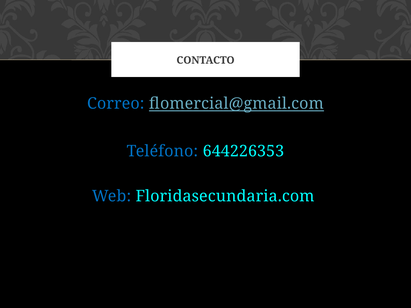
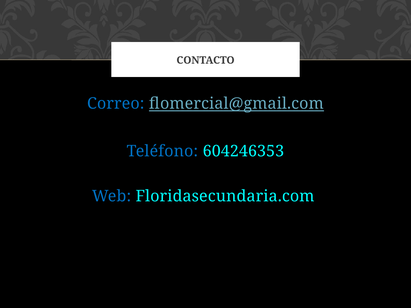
644226353: 644226353 -> 604246353
